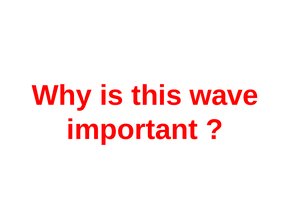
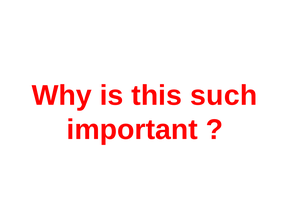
wave: wave -> such
